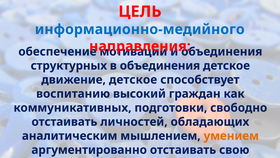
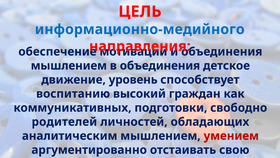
структурных at (69, 65): структурных -> мышлением
движение детское: детское -> уровень
отстаивать at (64, 121): отстаивать -> родителей
умением colour: orange -> red
